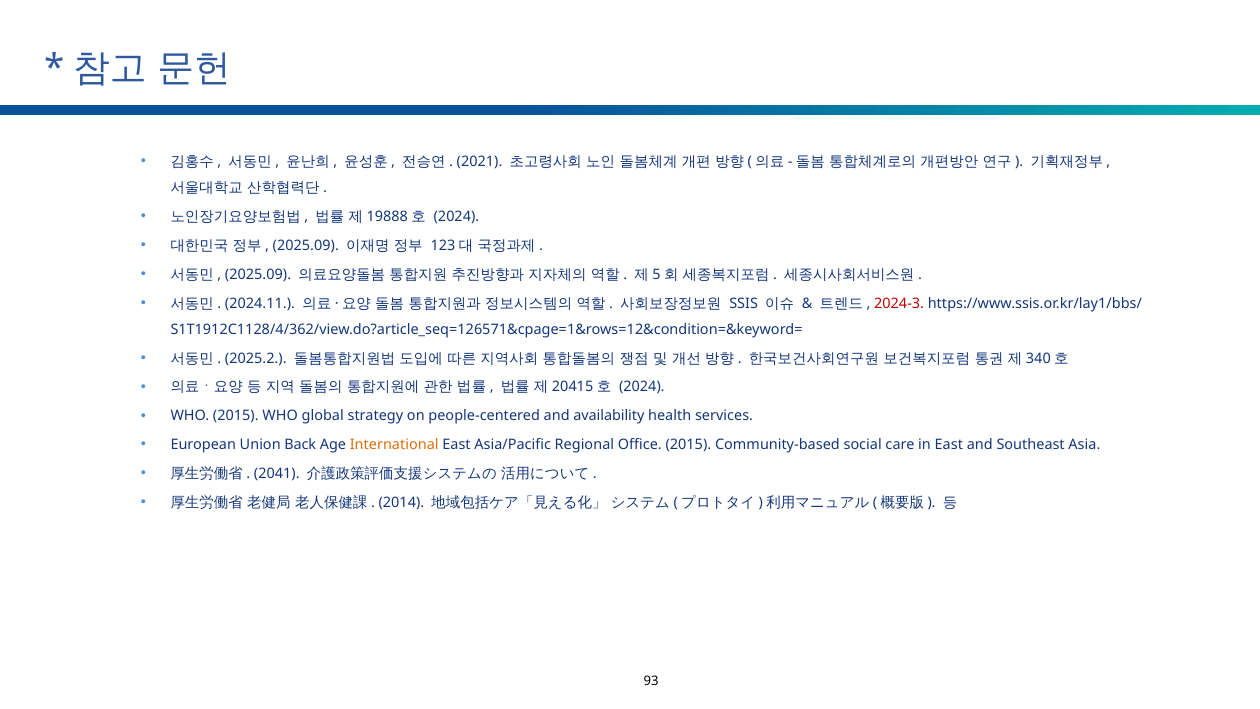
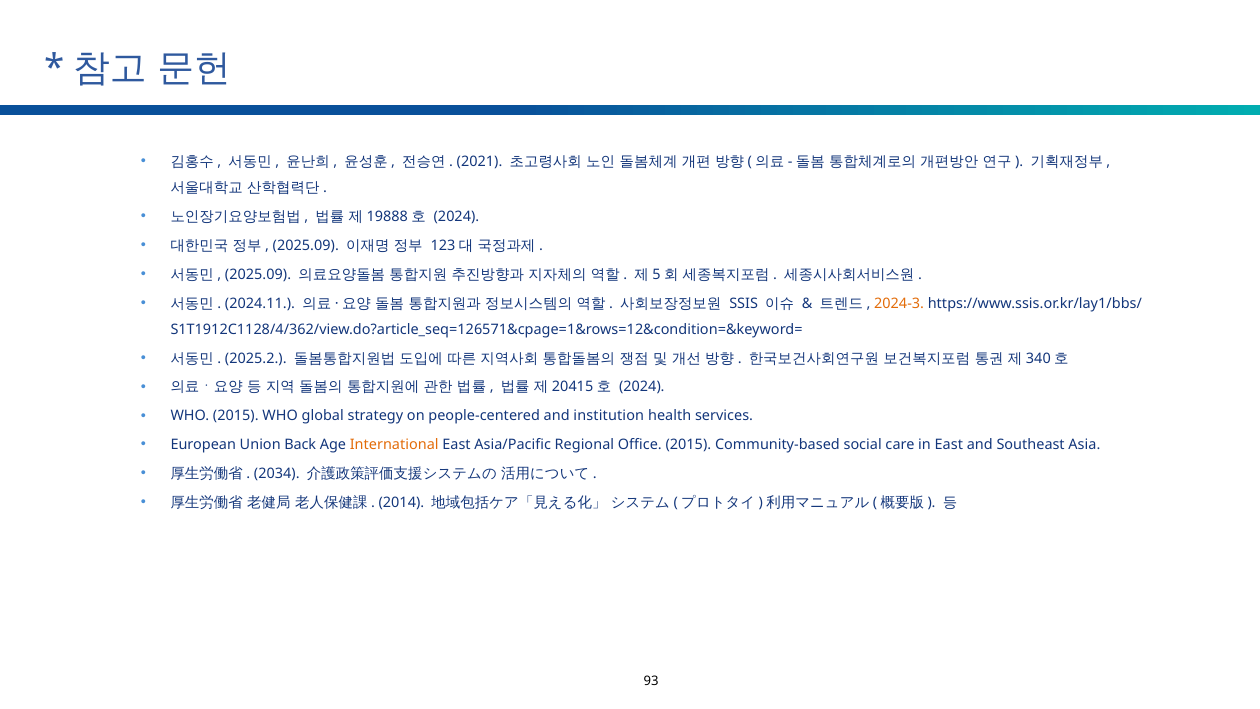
2024-3 colour: red -> orange
availability: availability -> institution
2041: 2041 -> 2034
